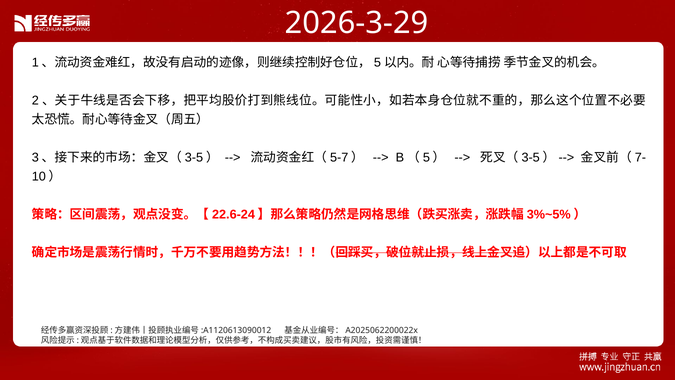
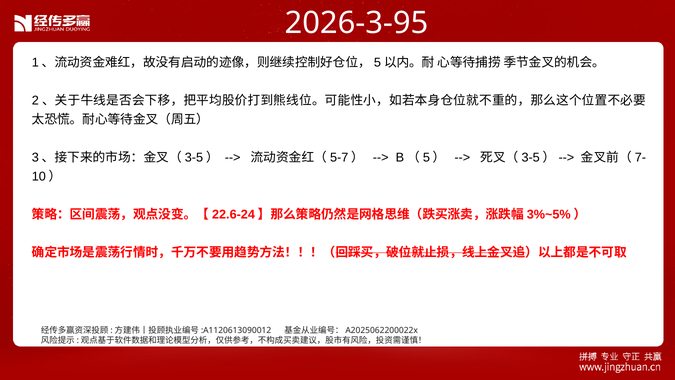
2026-3-29: 2026-3-29 -> 2026-3-95
